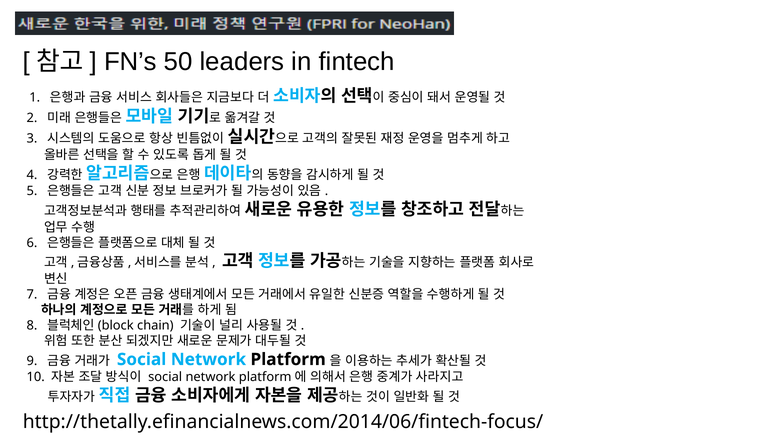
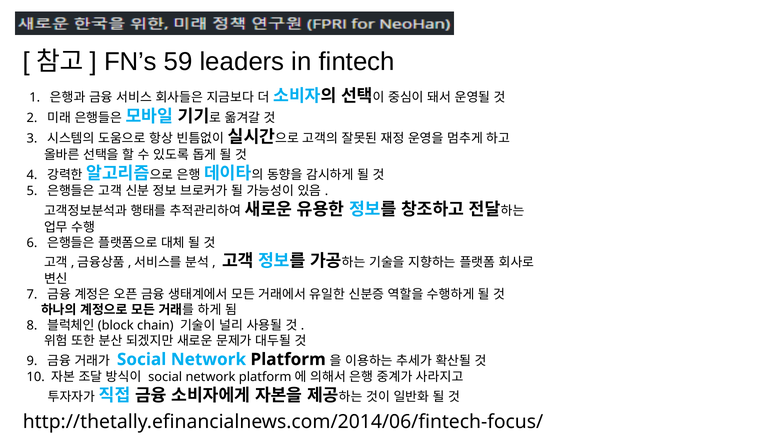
50: 50 -> 59
